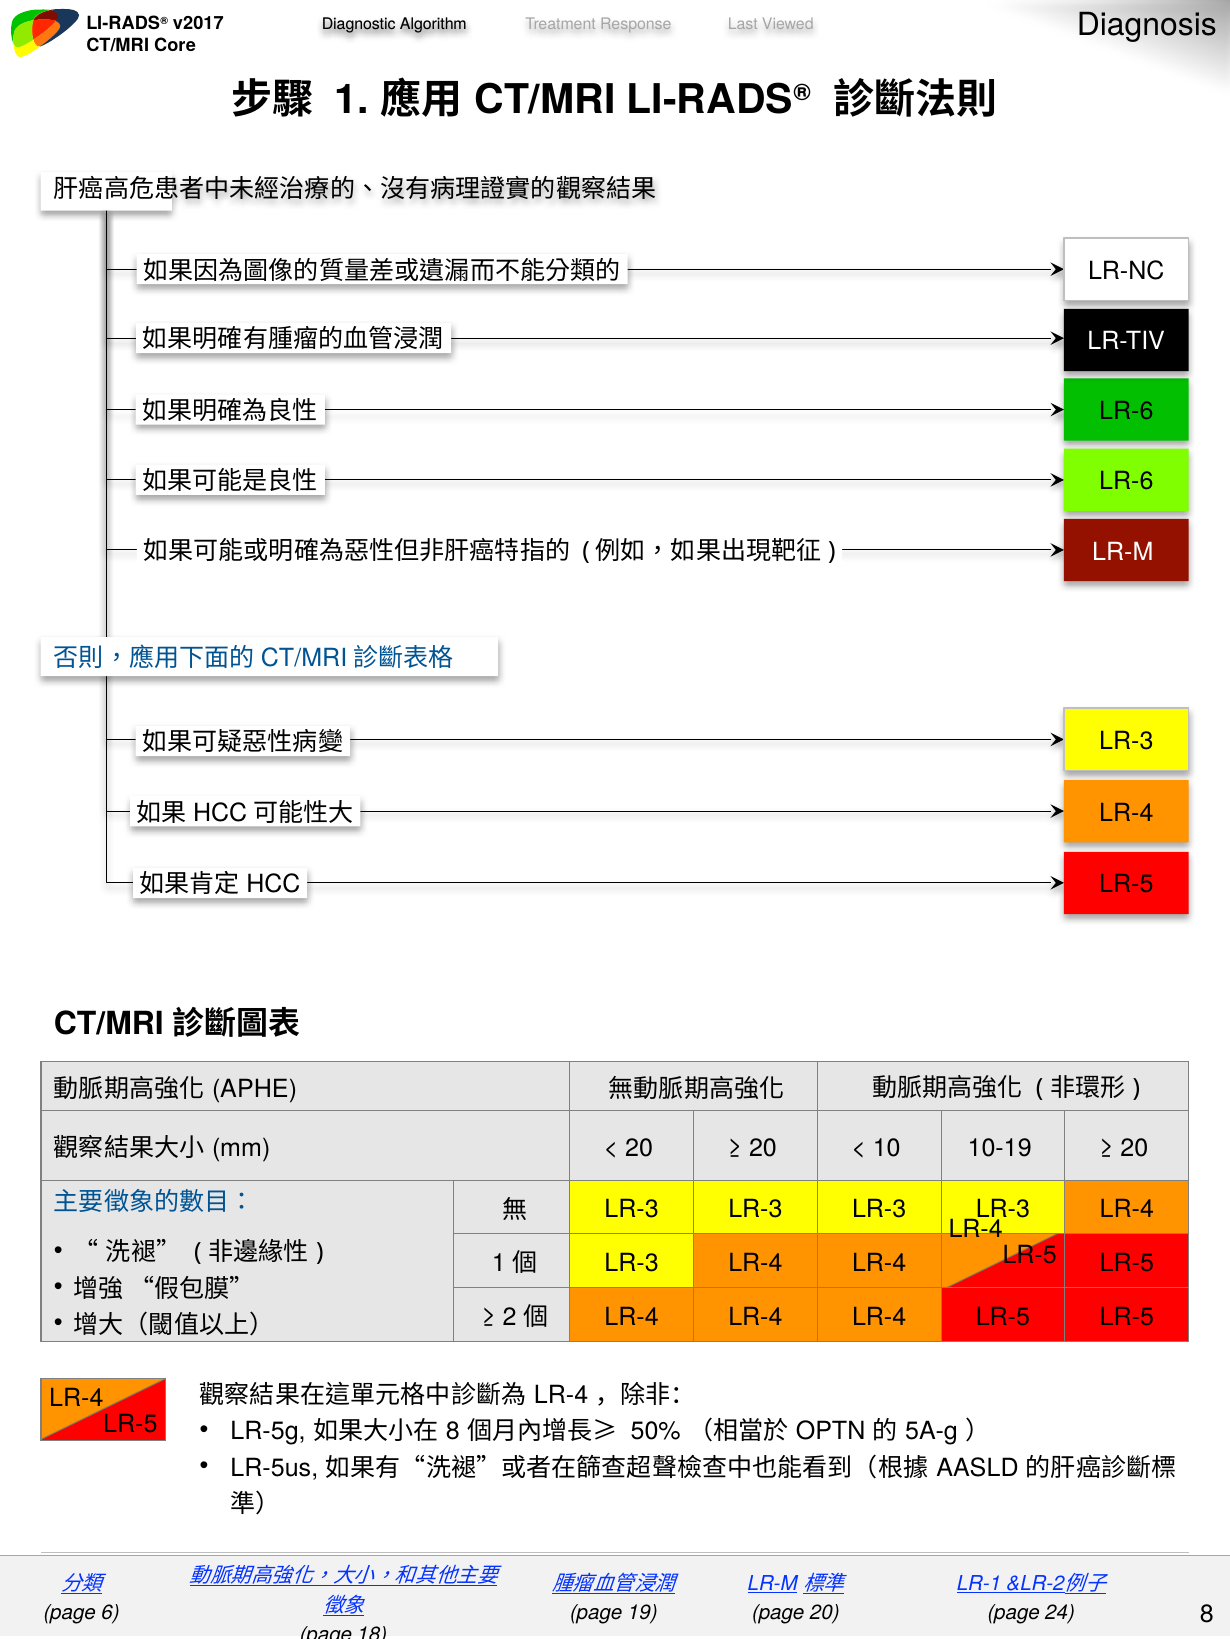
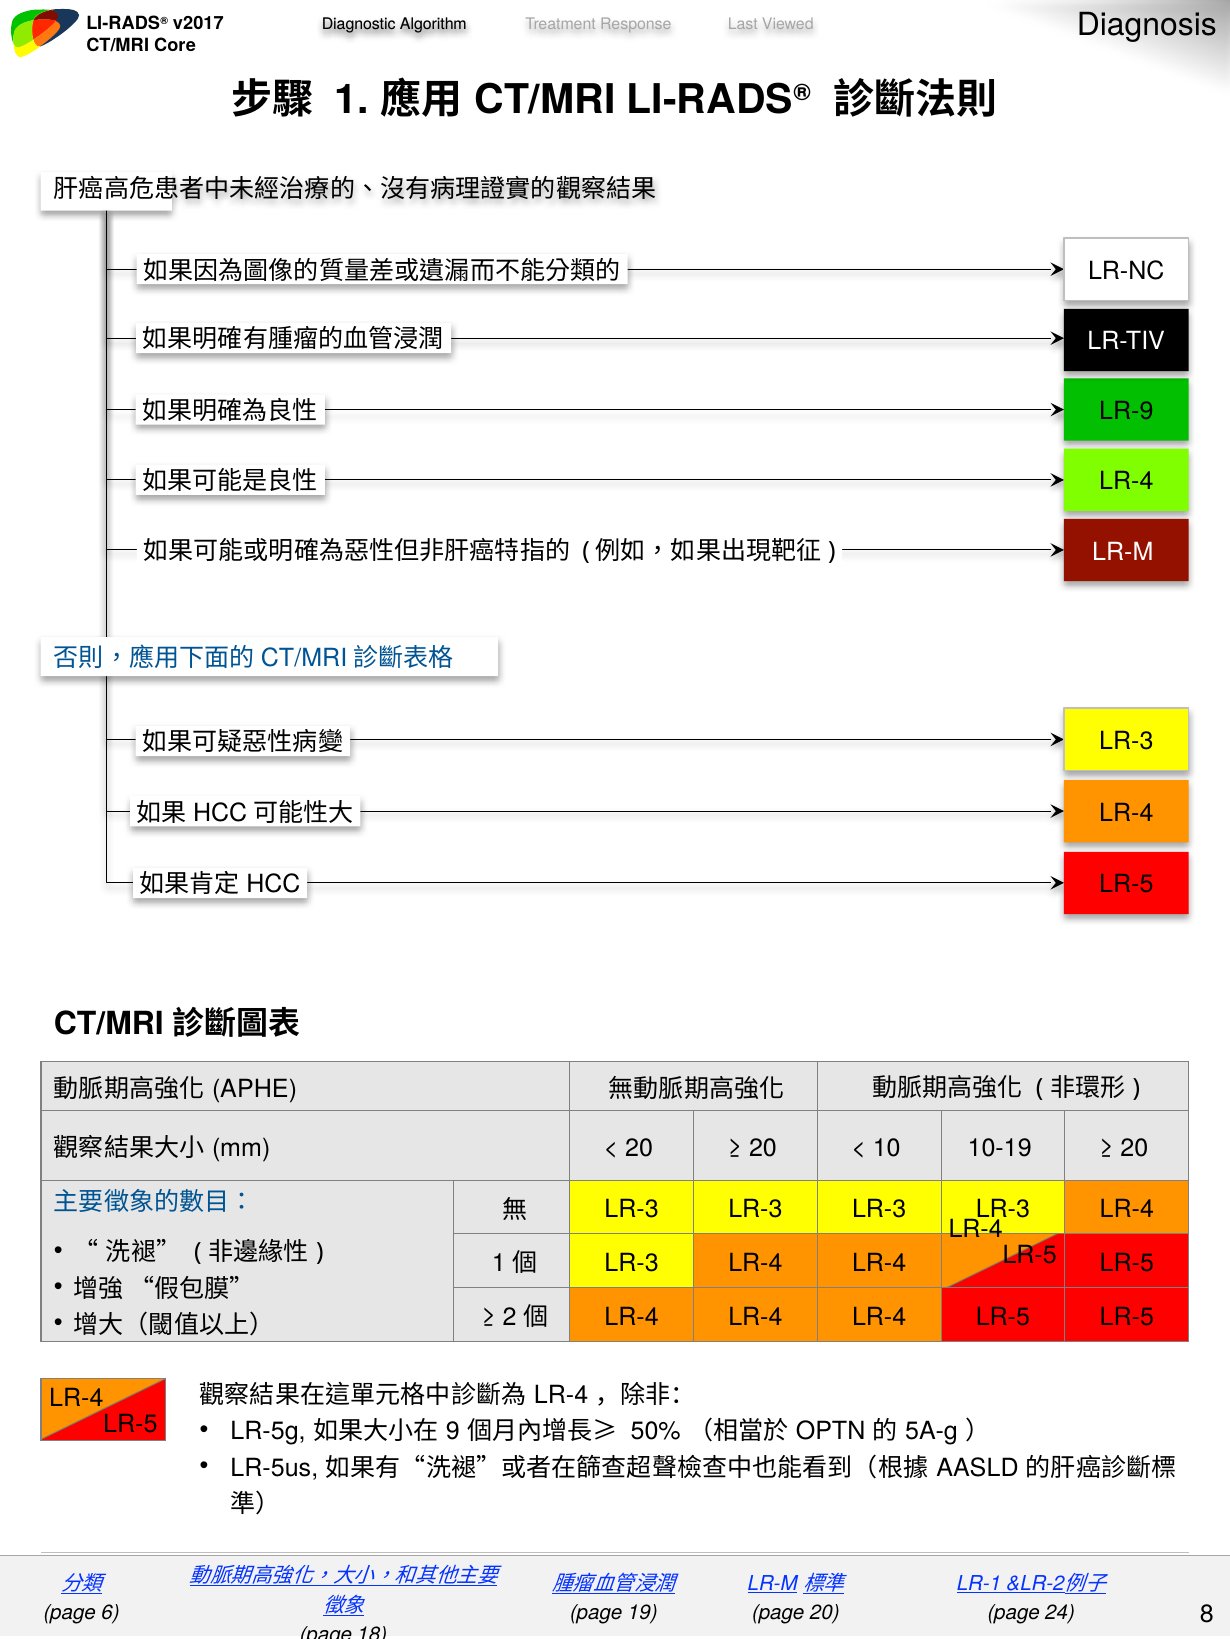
LR-6 at (1126, 411): LR-6 -> LR-9
LR-6 at (1126, 482): LR-6 -> LR-4
8 at (453, 1432): 8 -> 9
